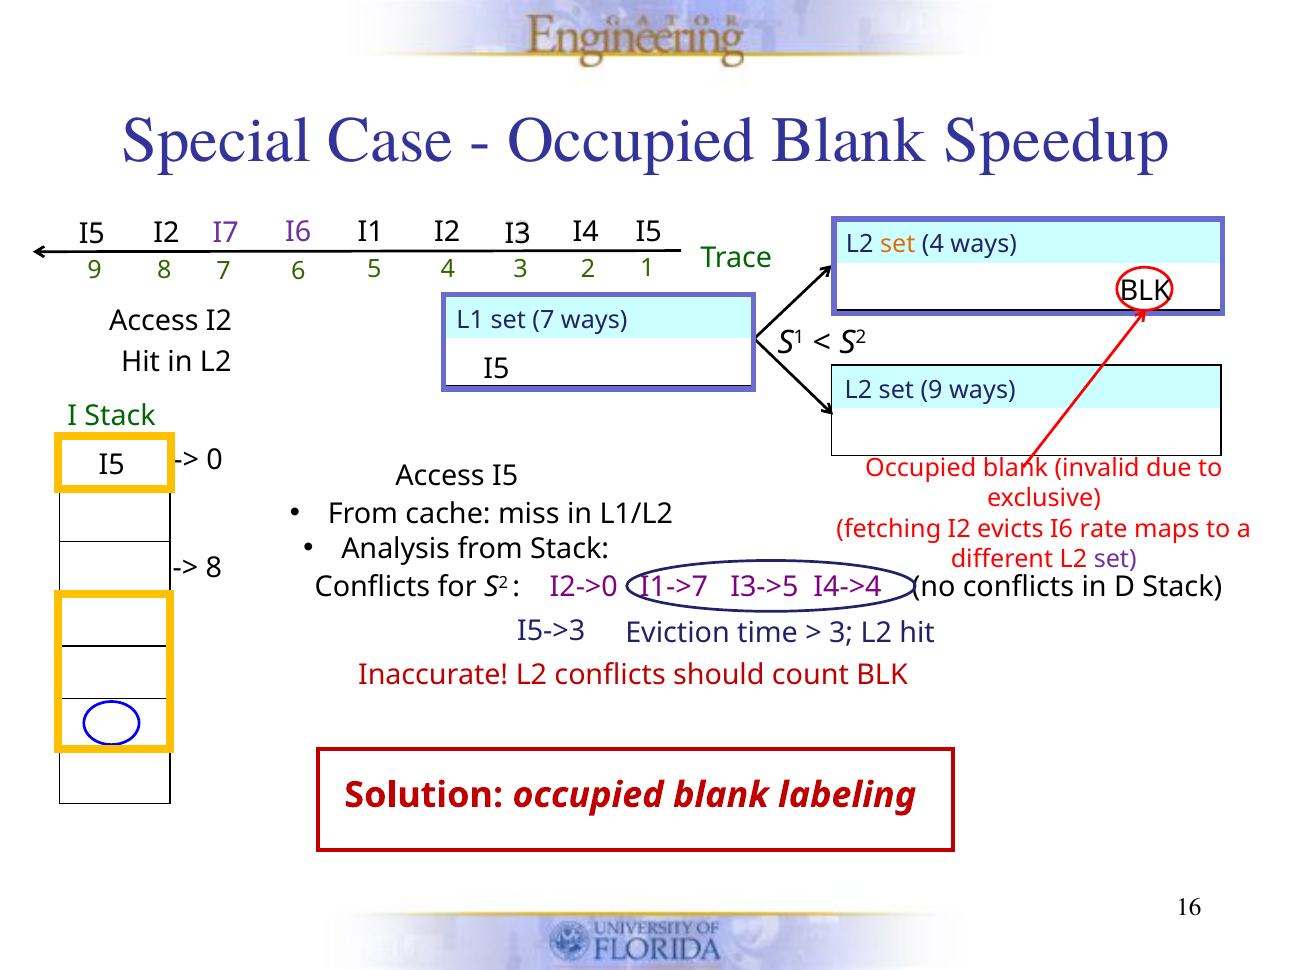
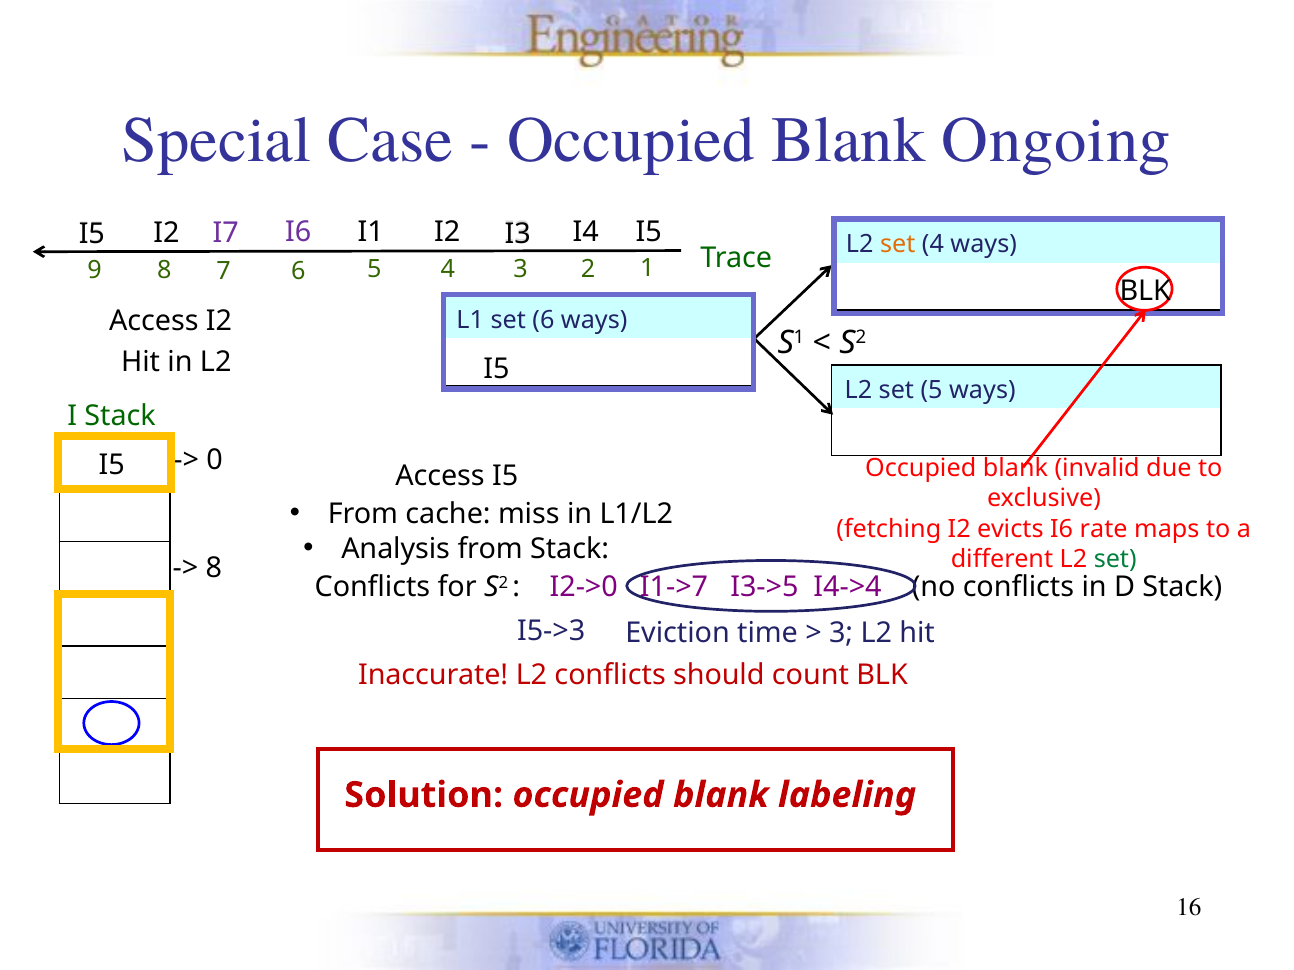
Speedup: Speedup -> Ongoing
set 7: 7 -> 6
set 9: 9 -> 5
set at (1115, 559) colour: purple -> green
